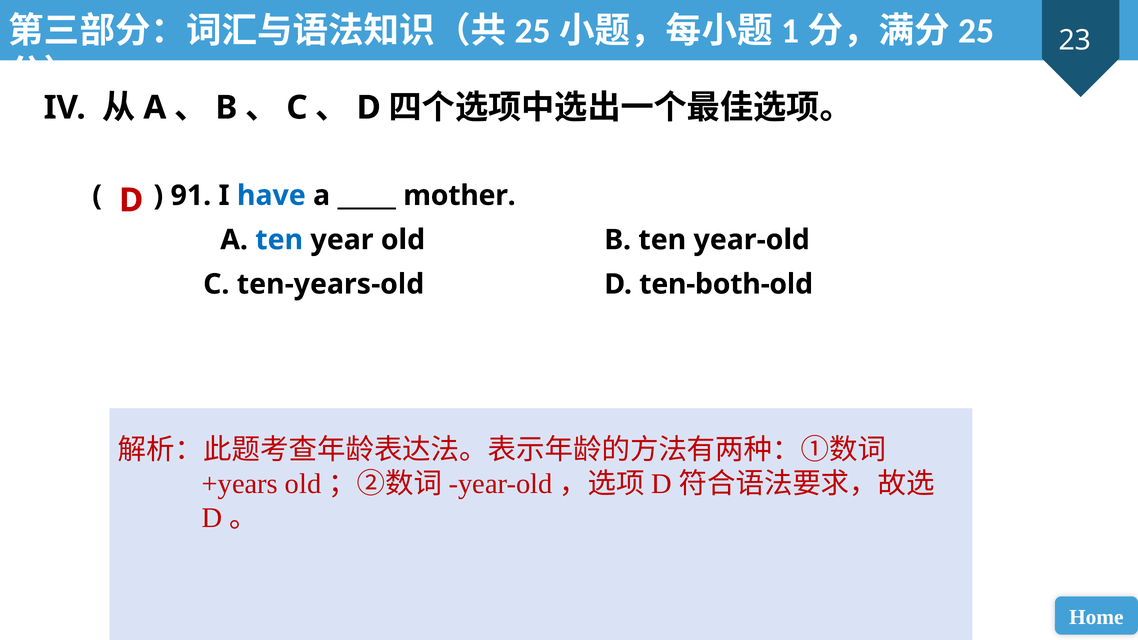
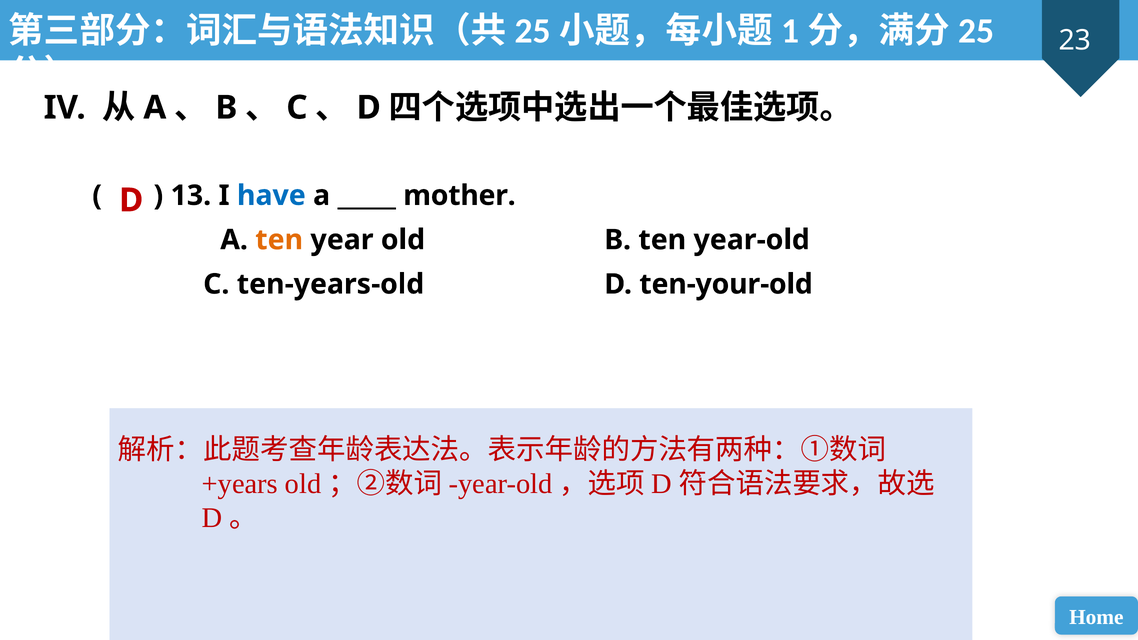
91: 91 -> 13
ten at (279, 240) colour: blue -> orange
ten-both-old: ten-both-old -> ten-your-old
